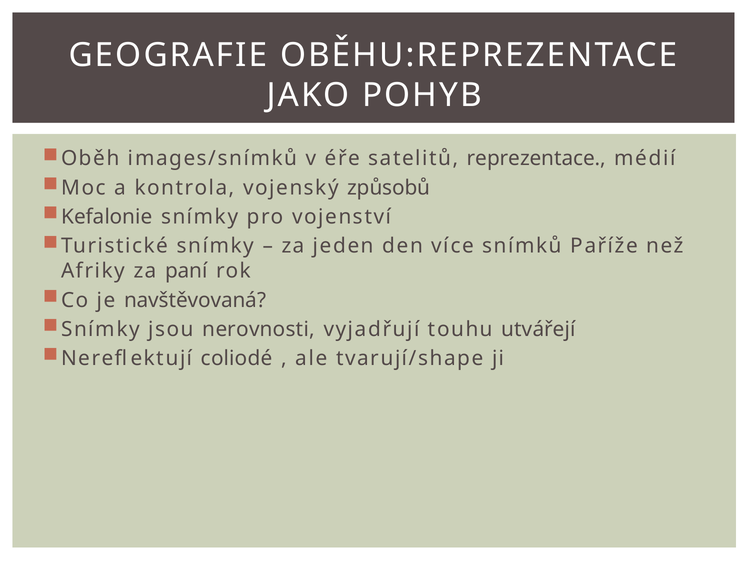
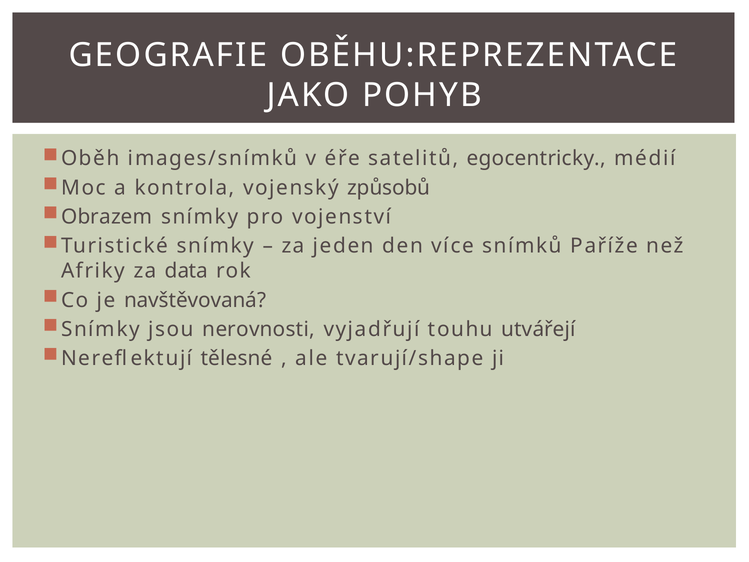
reprezentace: reprezentace -> egocentricky
Kefalonie: Kefalonie -> Obrazem
paní: paní -> data
coliodé: coliodé -> tělesné
